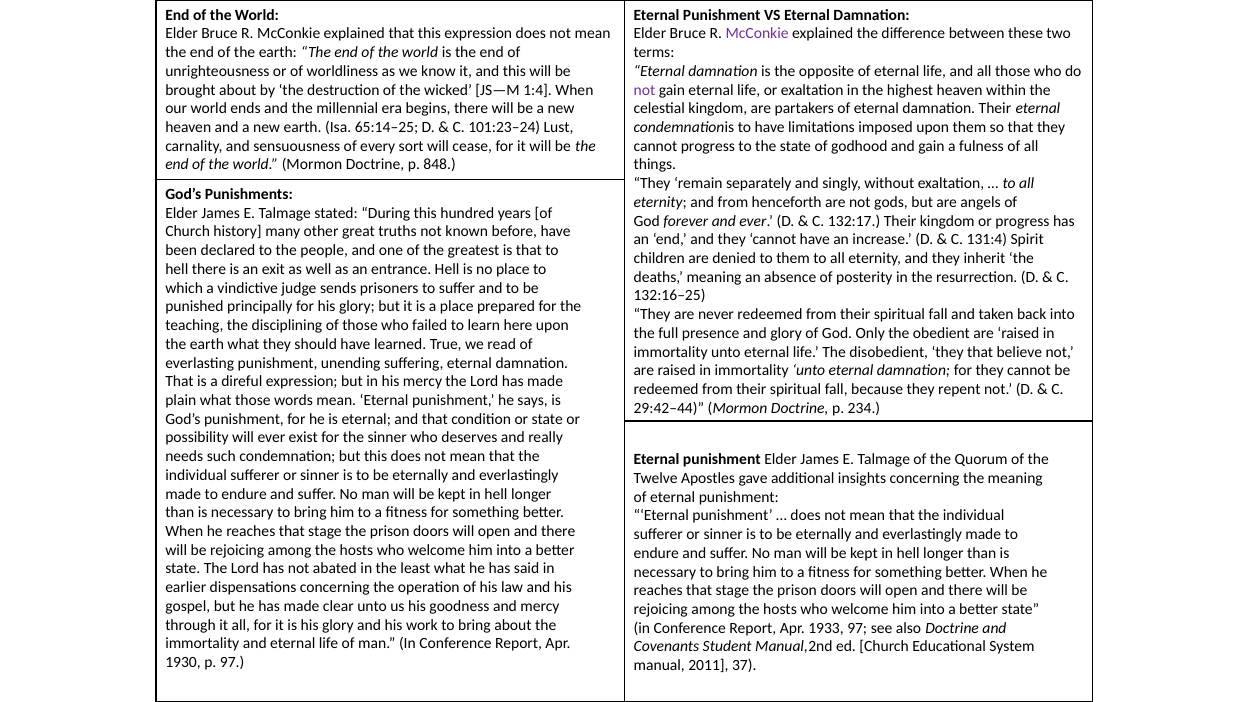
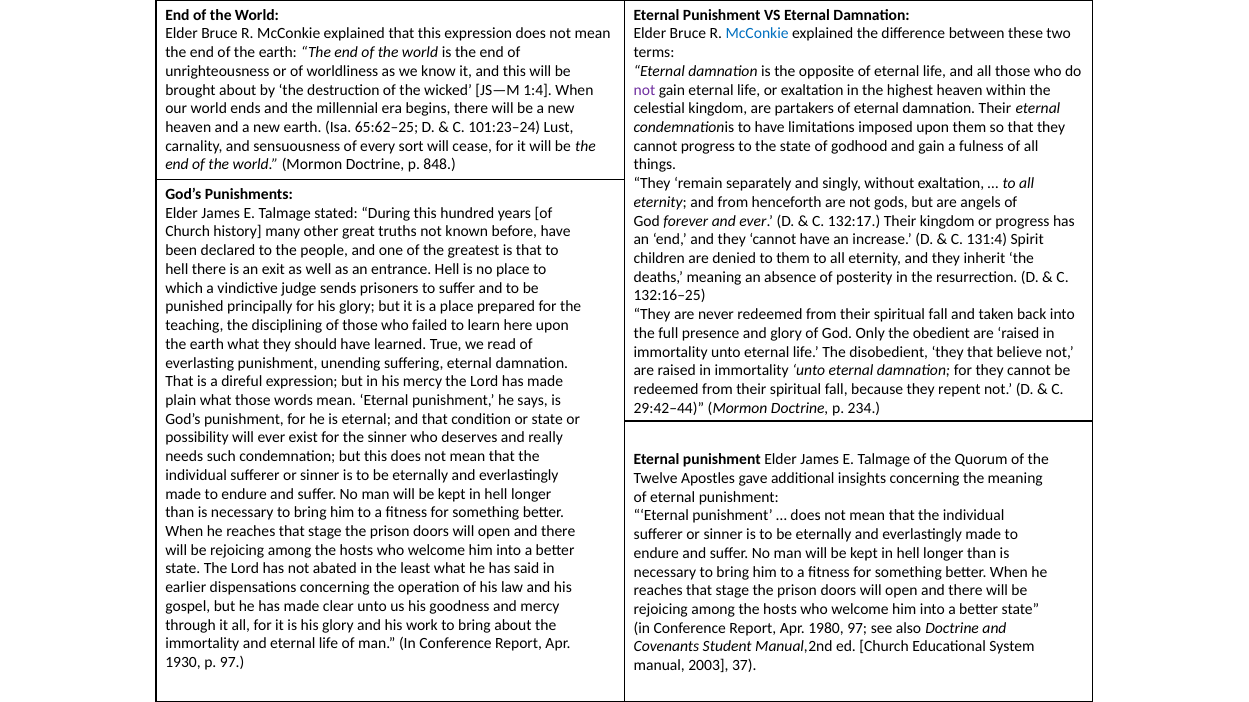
McConkie at (757, 34) colour: purple -> blue
65:14–25: 65:14–25 -> 65:62–25
1933: 1933 -> 1980
2011: 2011 -> 2003
